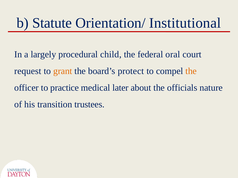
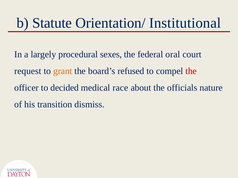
child: child -> sexes
protect: protect -> refused
the at (191, 71) colour: orange -> red
practice: practice -> decided
later: later -> race
trustees: trustees -> dismiss
